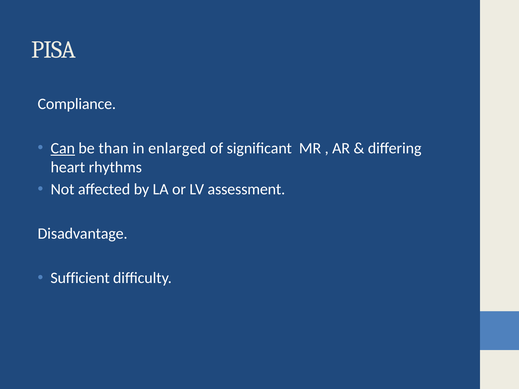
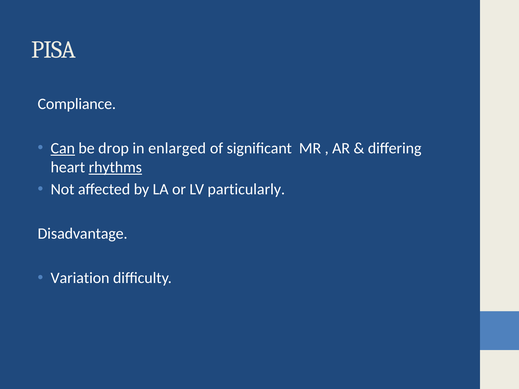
than: than -> drop
rhythms underline: none -> present
assessment: assessment -> particularly
Sufficient: Sufficient -> Variation
